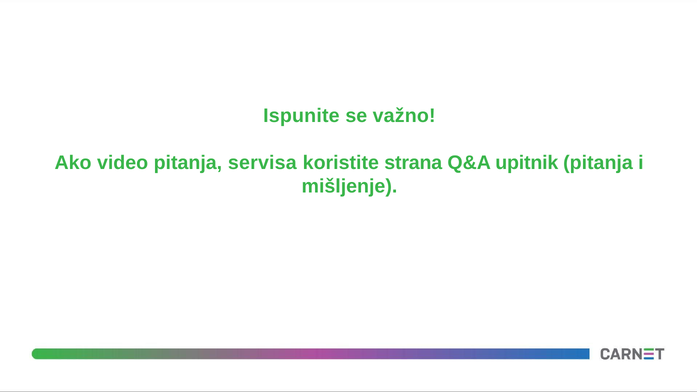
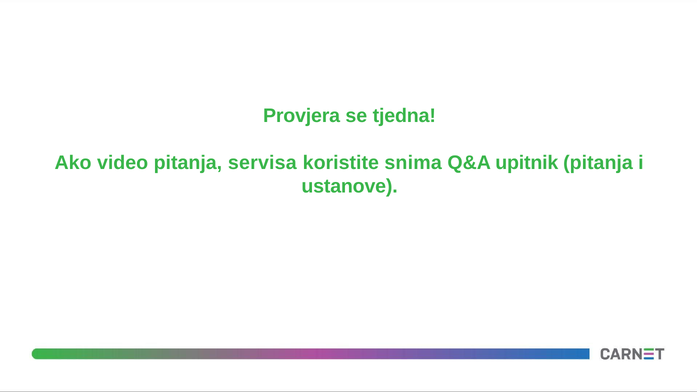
Ispunite: Ispunite -> Provjera
važno: važno -> tjedna
strana: strana -> snima
mišljenje: mišljenje -> ustanove
